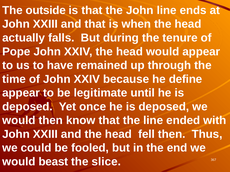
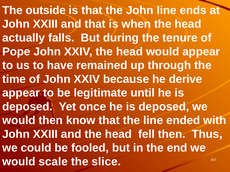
define: define -> derive
beast: beast -> scale
